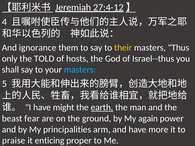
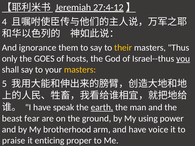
TOLD: TOLD -> GOES
you underline: none -> present
masters at (80, 70) colour: light blue -> yellow
might: might -> speak
again: again -> using
principalities: principalities -> brotherhood
more: more -> voice
